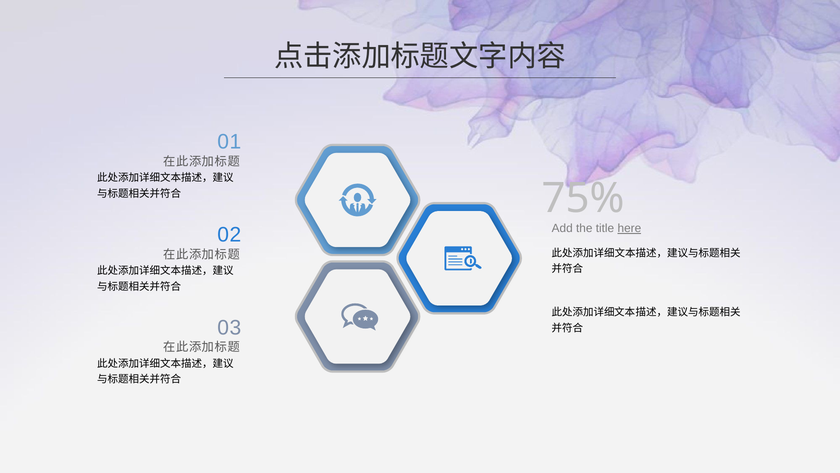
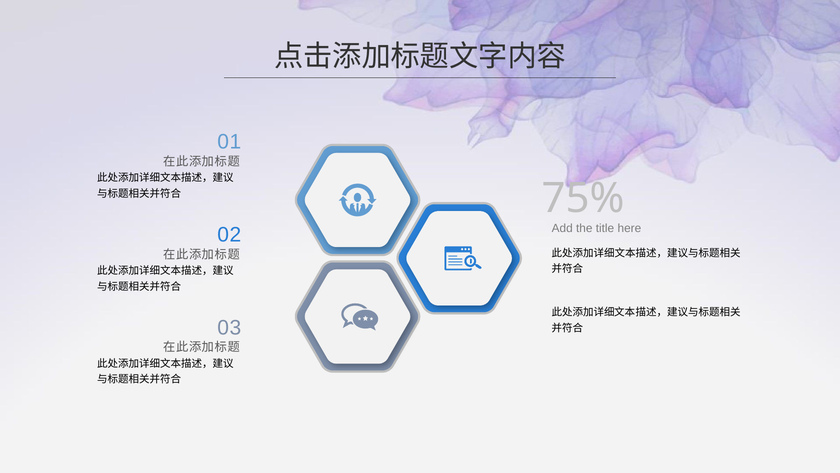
here underline: present -> none
